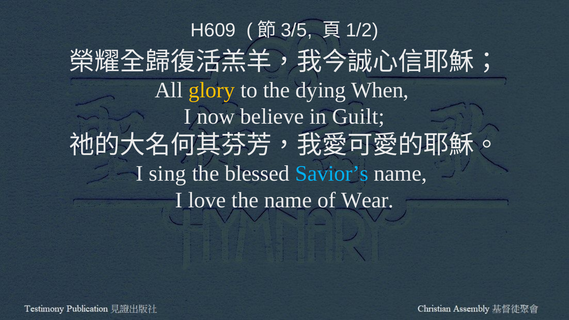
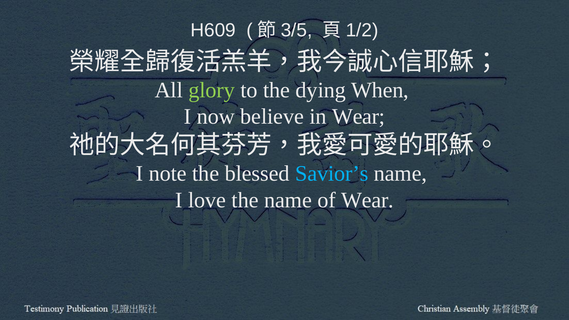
glory colour: yellow -> light green
in Guilt: Guilt -> Wear
sing: sing -> note
